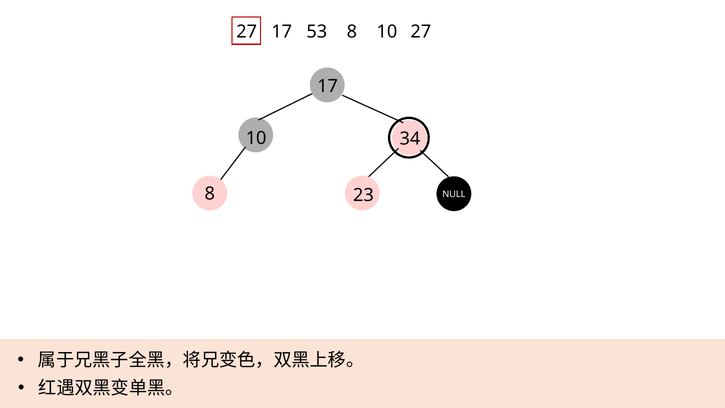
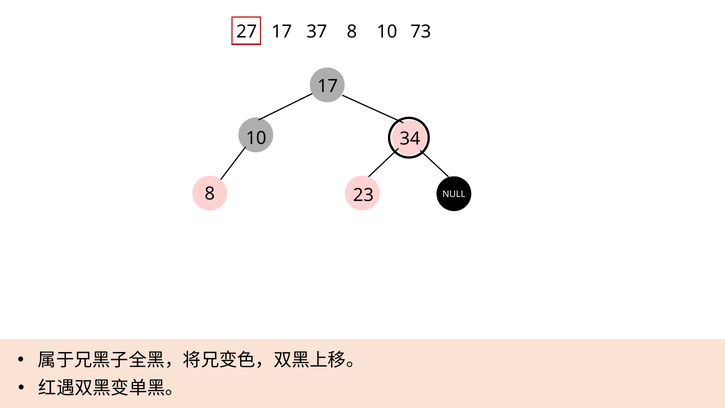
53: 53 -> 37
10 27: 27 -> 73
